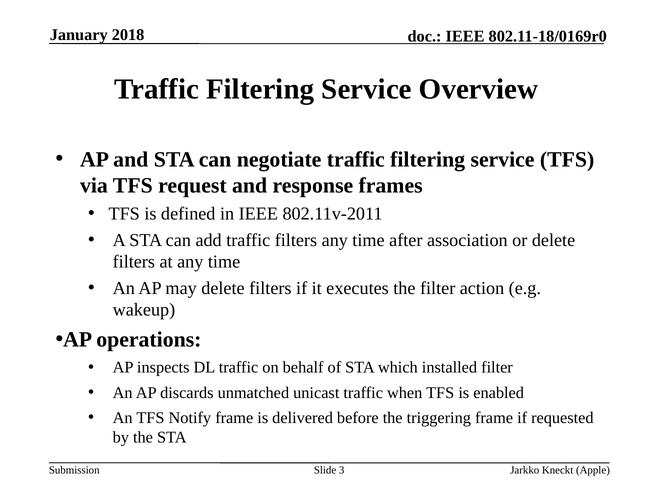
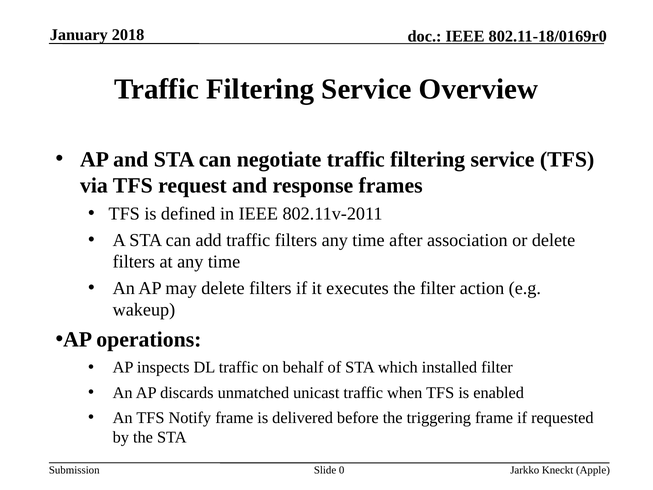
3: 3 -> 0
